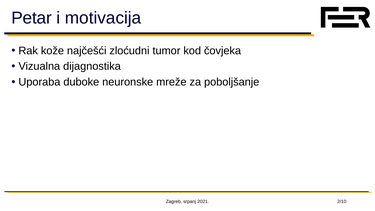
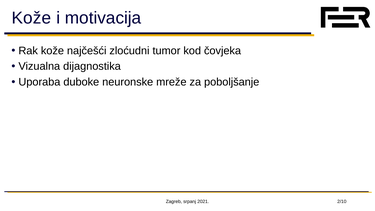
Petar at (32, 18): Petar -> Kože
